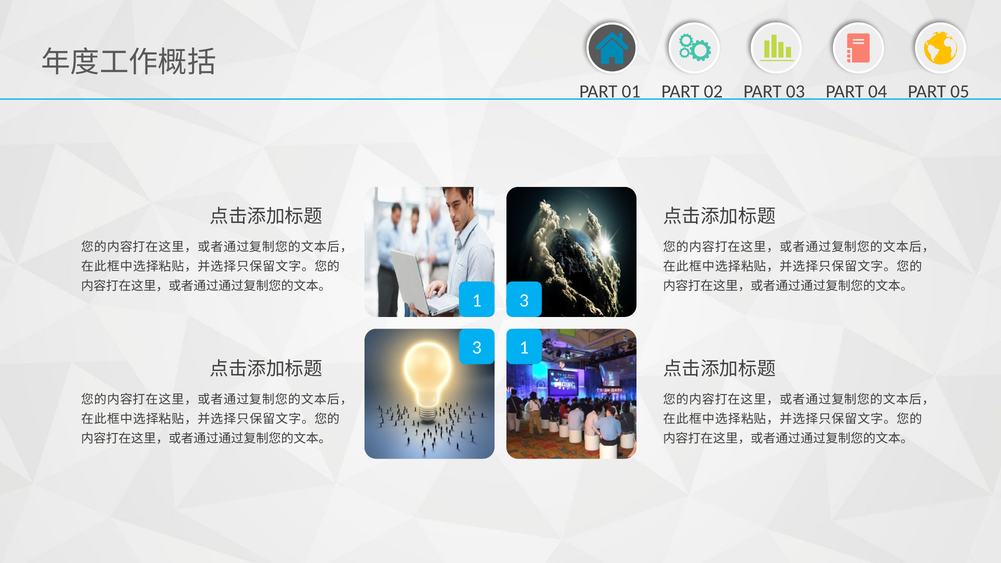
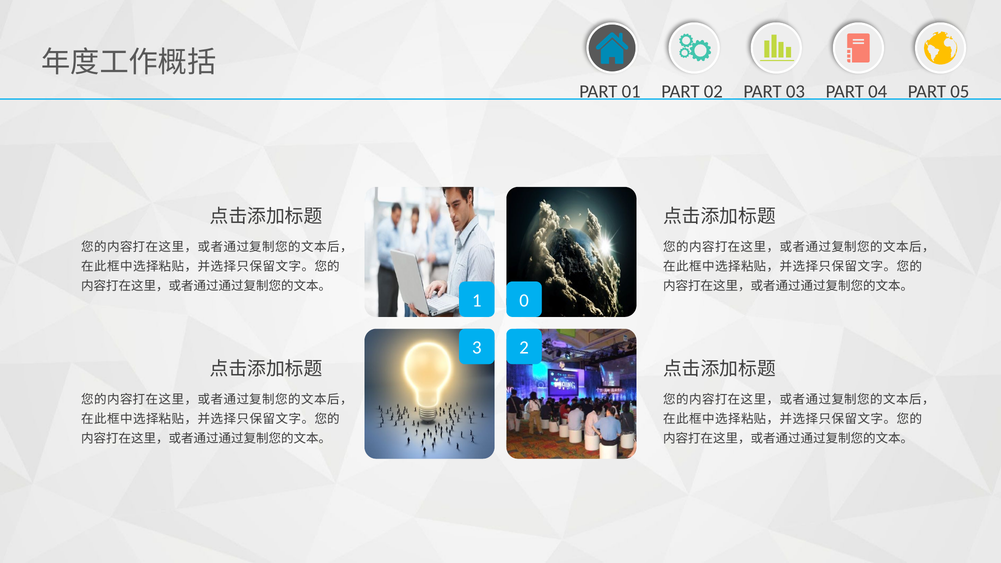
1 3: 3 -> 0
3 1: 1 -> 2
